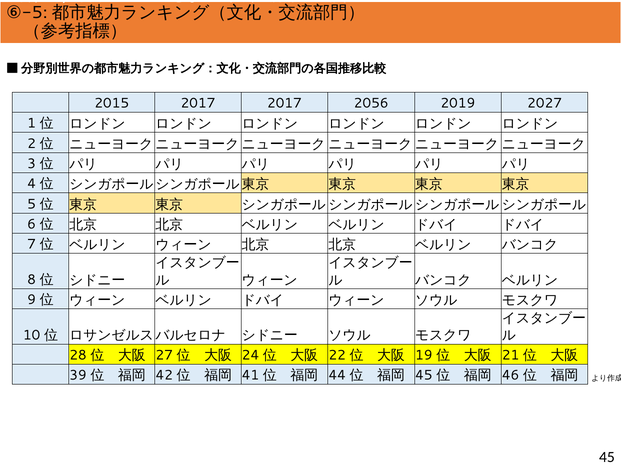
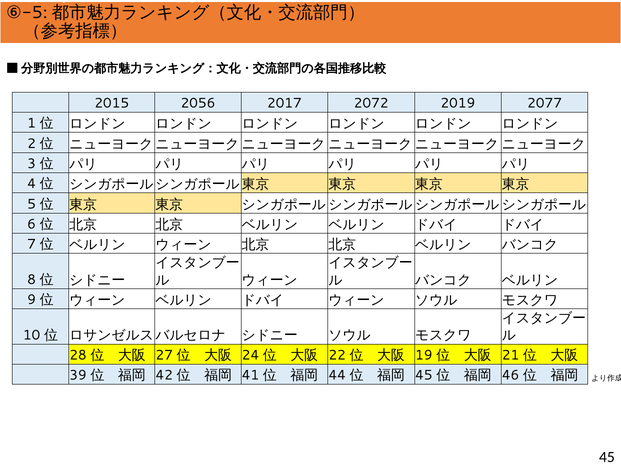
2015 2017: 2017 -> 2056
2056: 2056 -> 2072
2027: 2027 -> 2077
